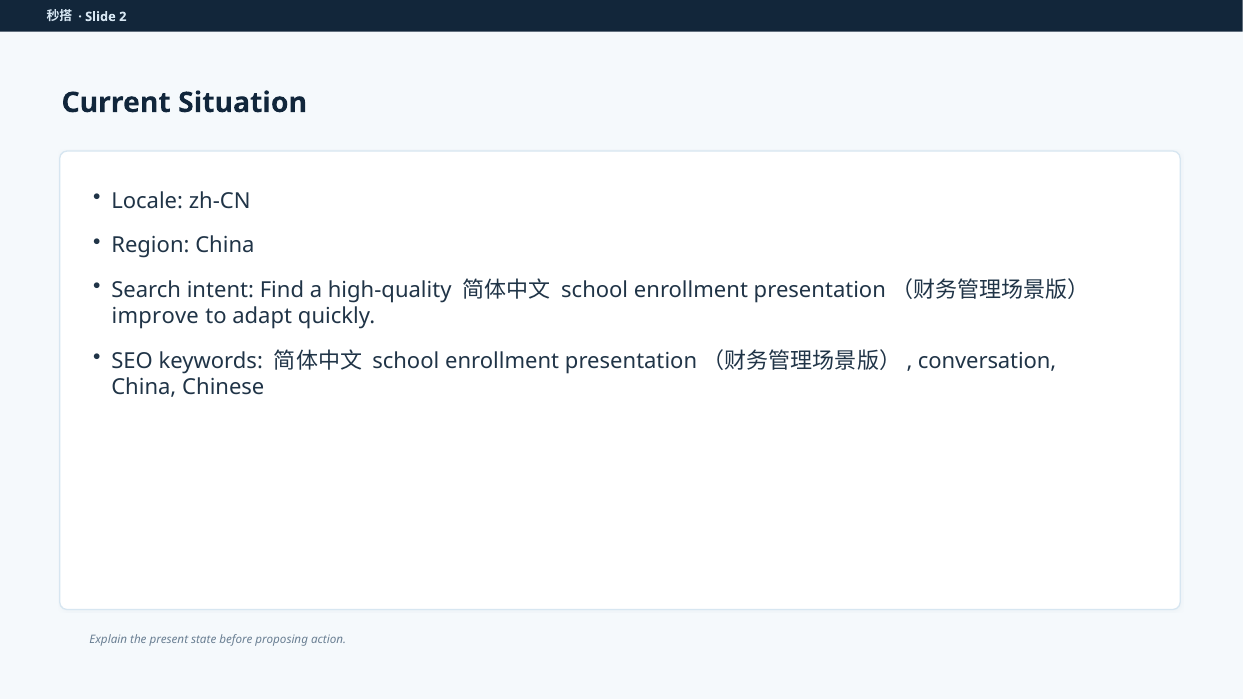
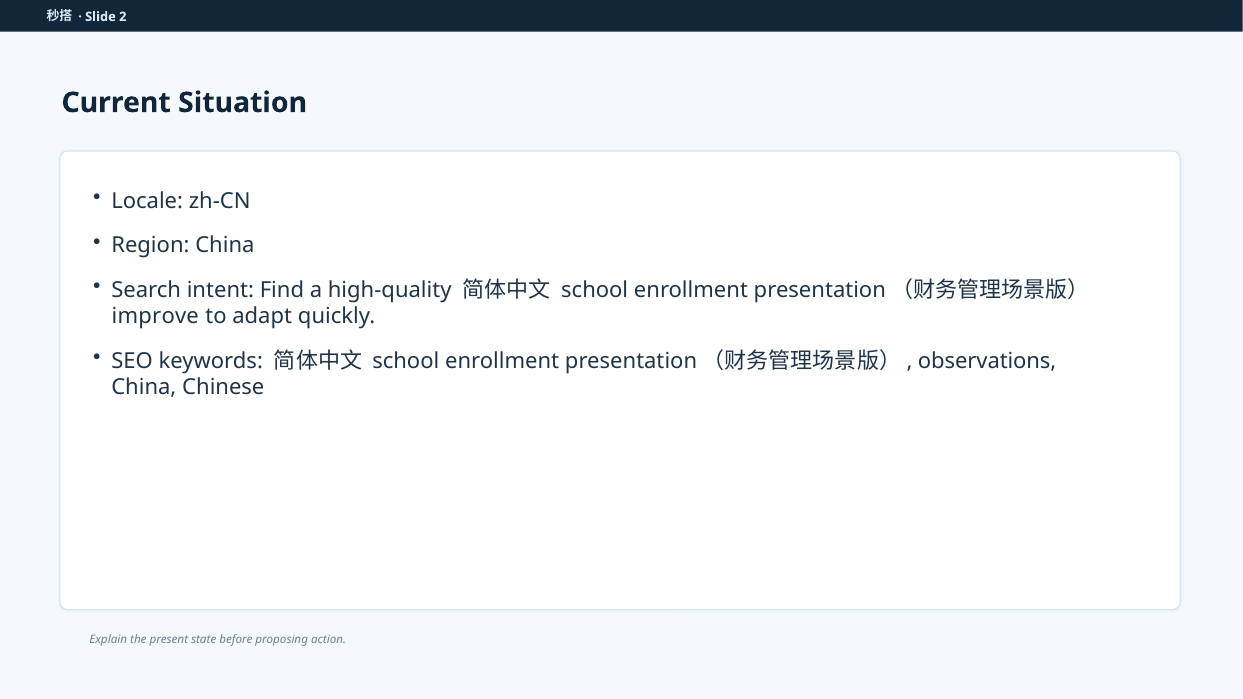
conversation: conversation -> observations
